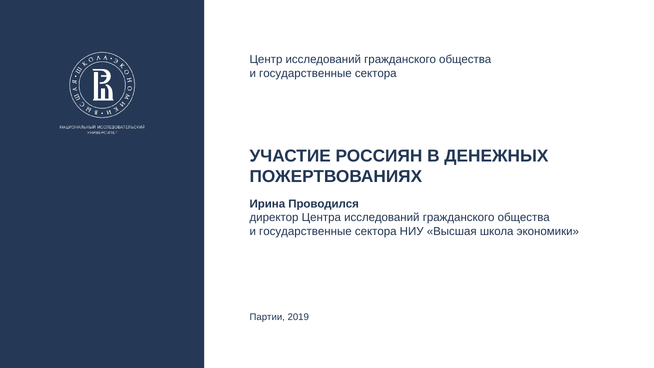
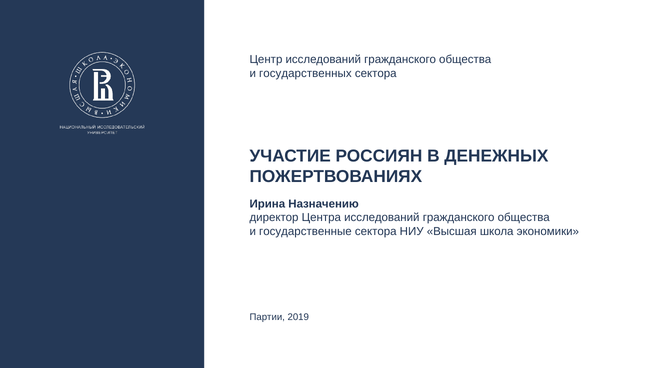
государственные at (305, 73): государственные -> государственных
Проводился: Проводился -> Назначению
